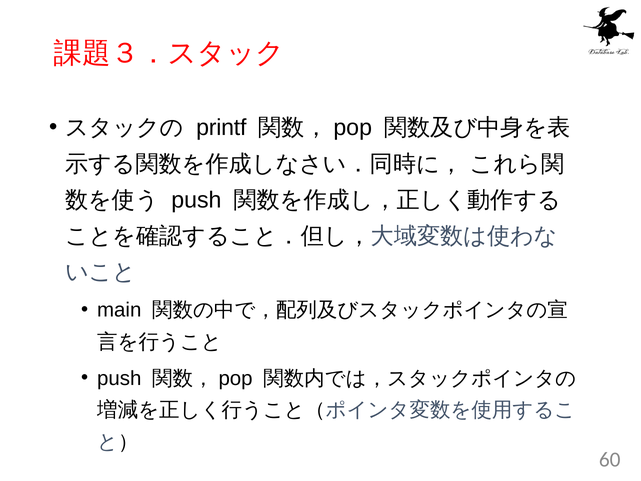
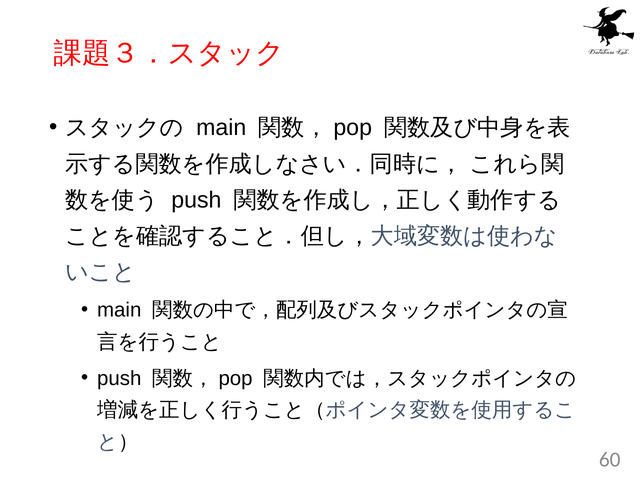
printf at (221, 128): printf -> main
